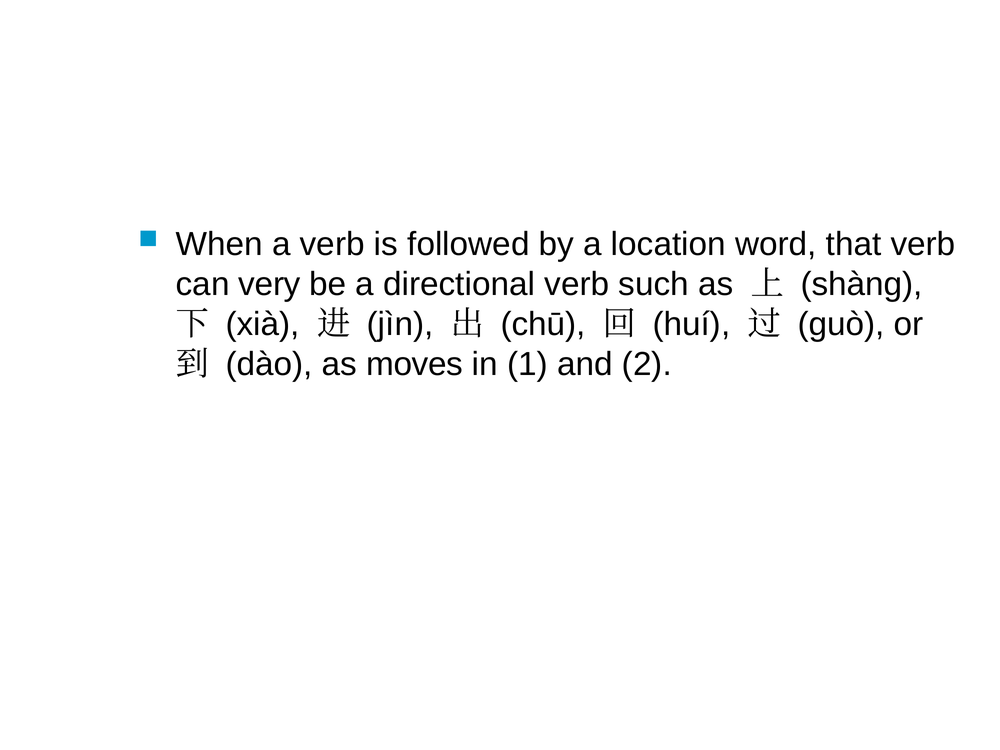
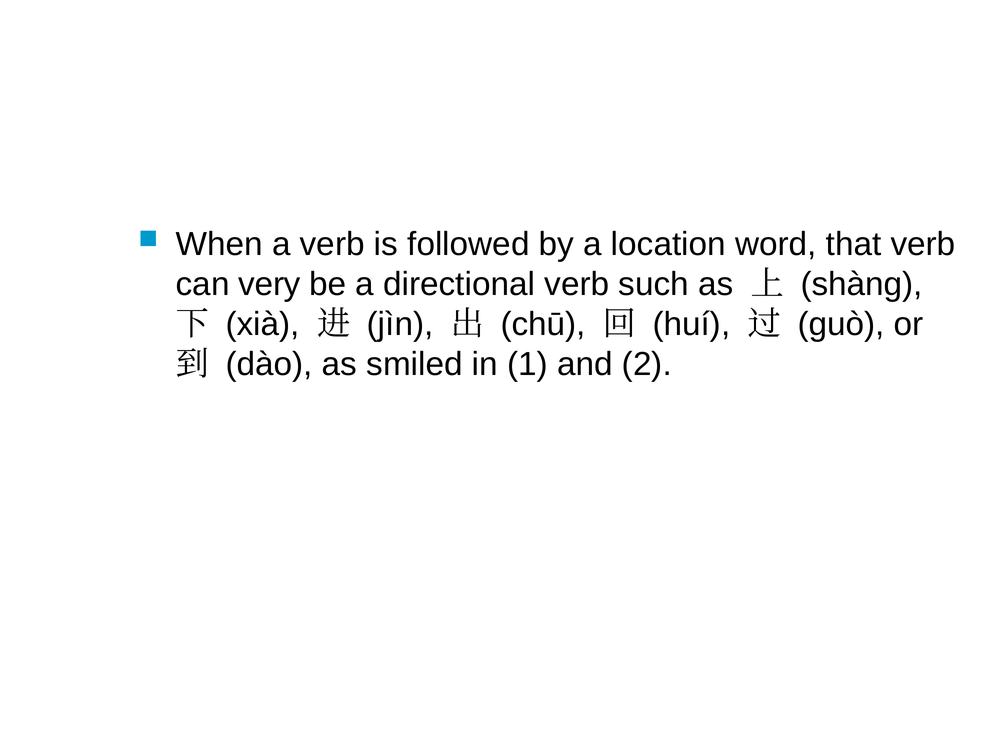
moves: moves -> smiled
